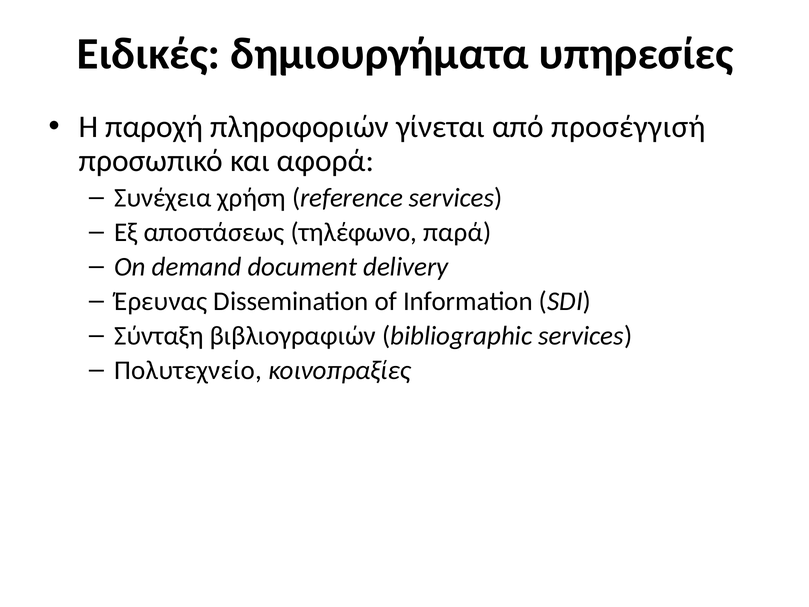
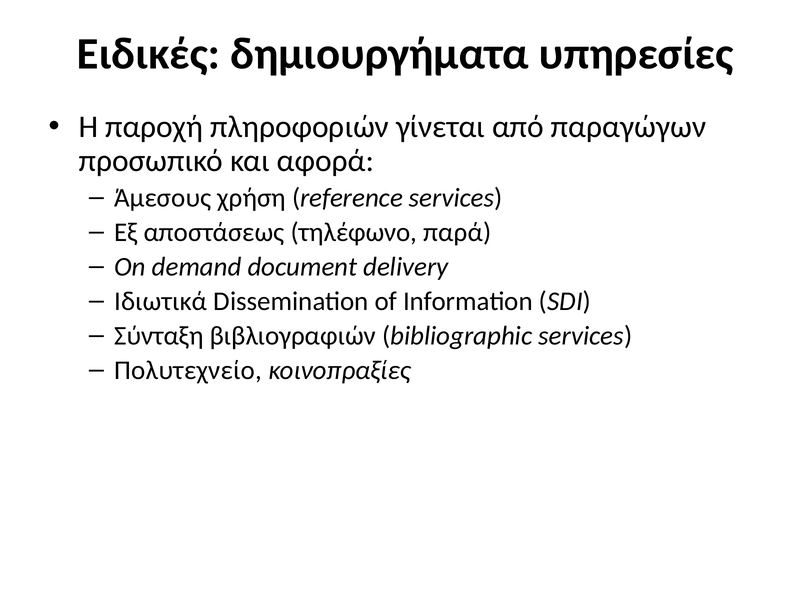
προσέγγισή: προσέγγισή -> παραγώγων
Συνέχεια: Συνέχεια -> Άμεσους
Έρευνας: Έρευνας -> Ιδιωτικά
